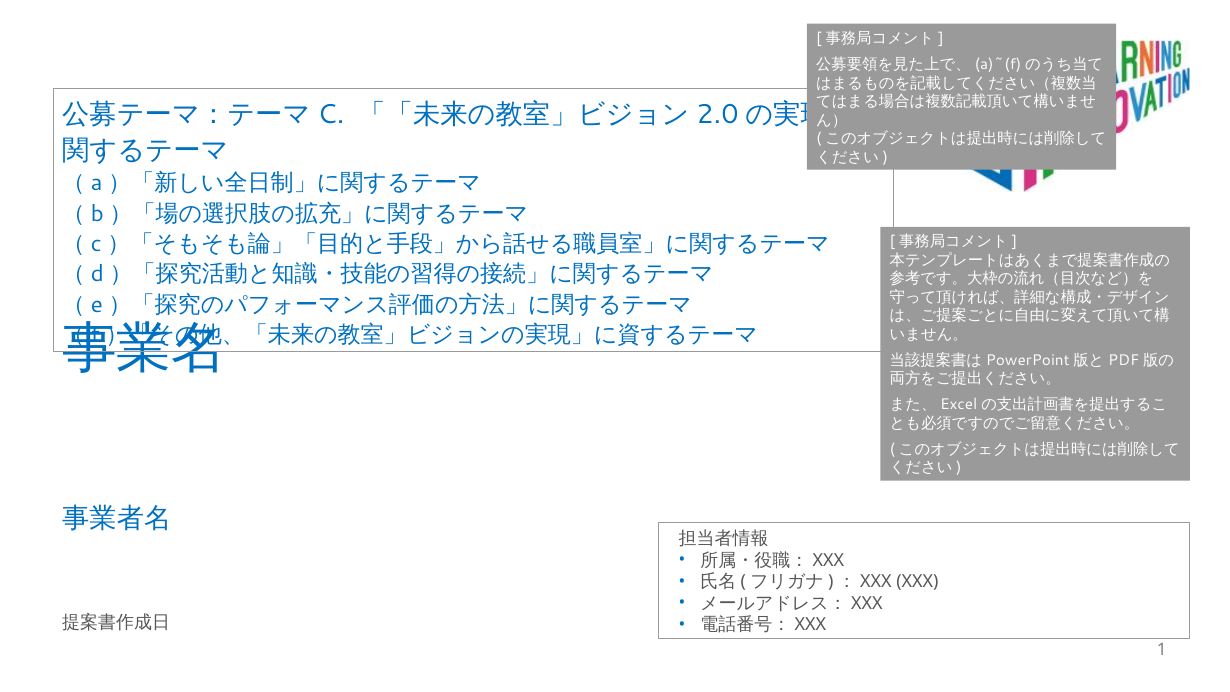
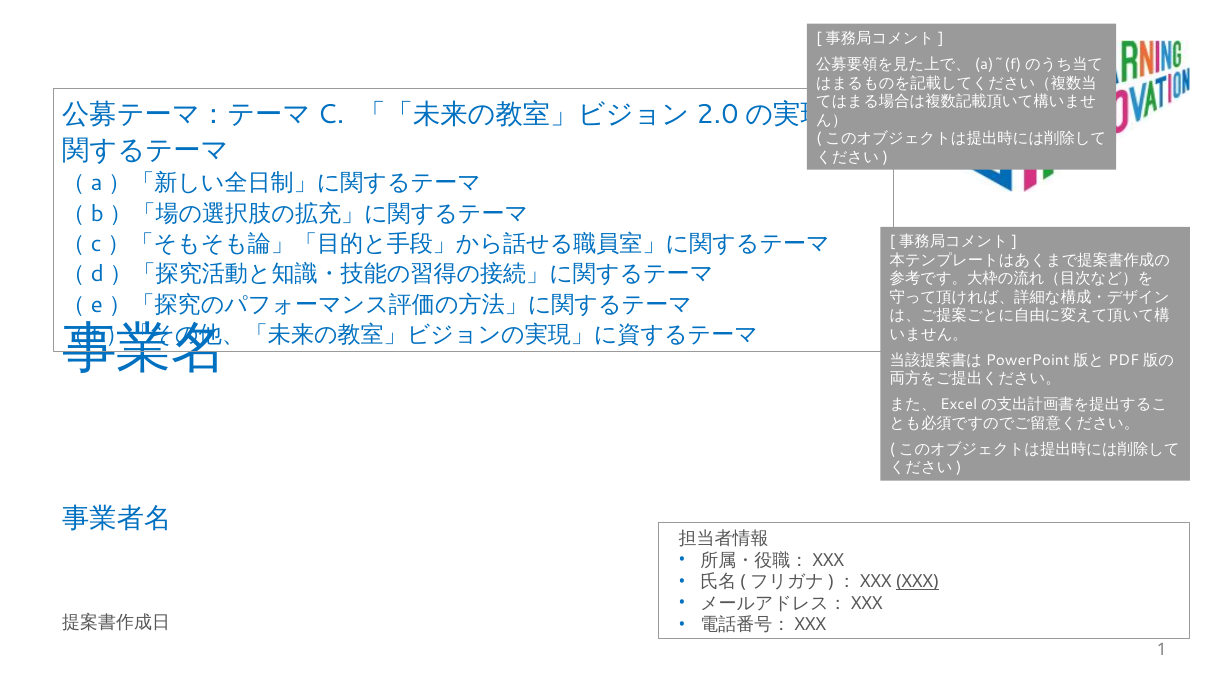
XXX underline: none -> present
